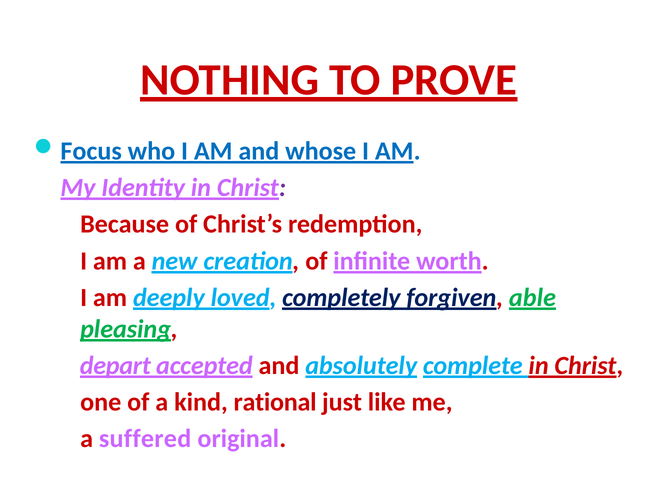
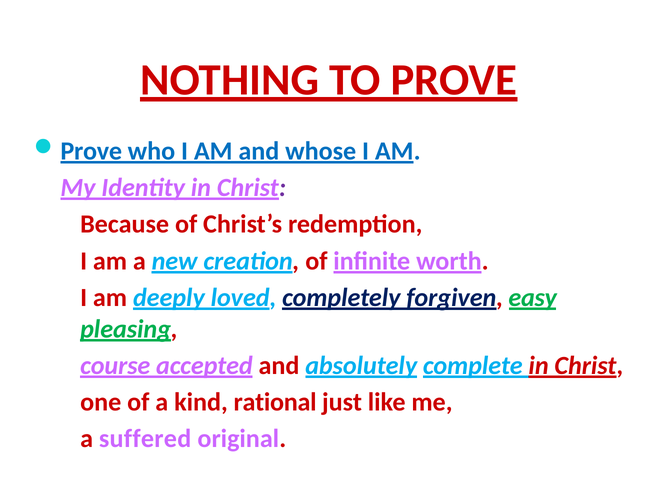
Focus at (91, 151): Focus -> Prove
able: able -> easy
depart: depart -> course
